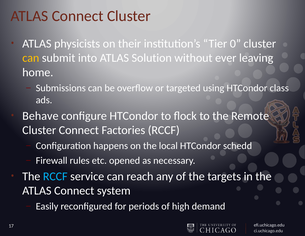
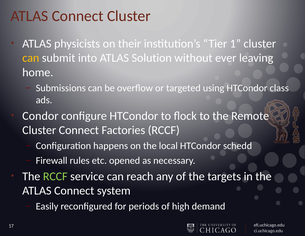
0: 0 -> 1
Behave: Behave -> Condor
RCCF at (55, 176) colour: light blue -> light green
